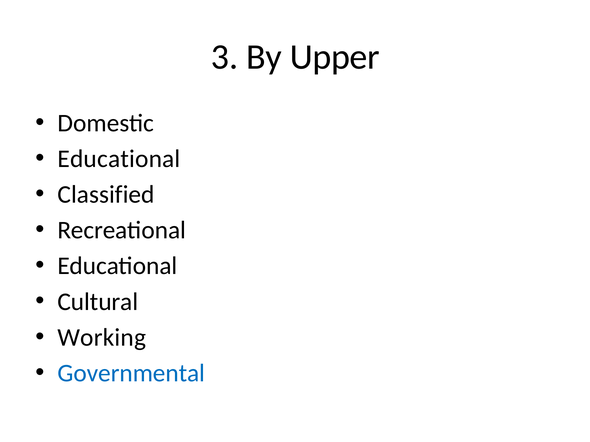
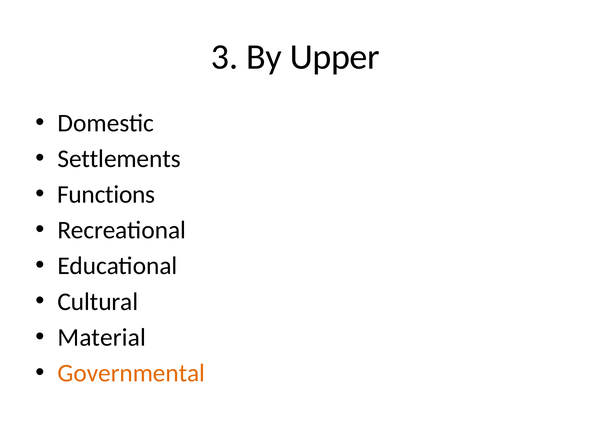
Educational at (119, 159): Educational -> Settlements
Classified: Classified -> Functions
Working: Working -> Material
Governmental colour: blue -> orange
